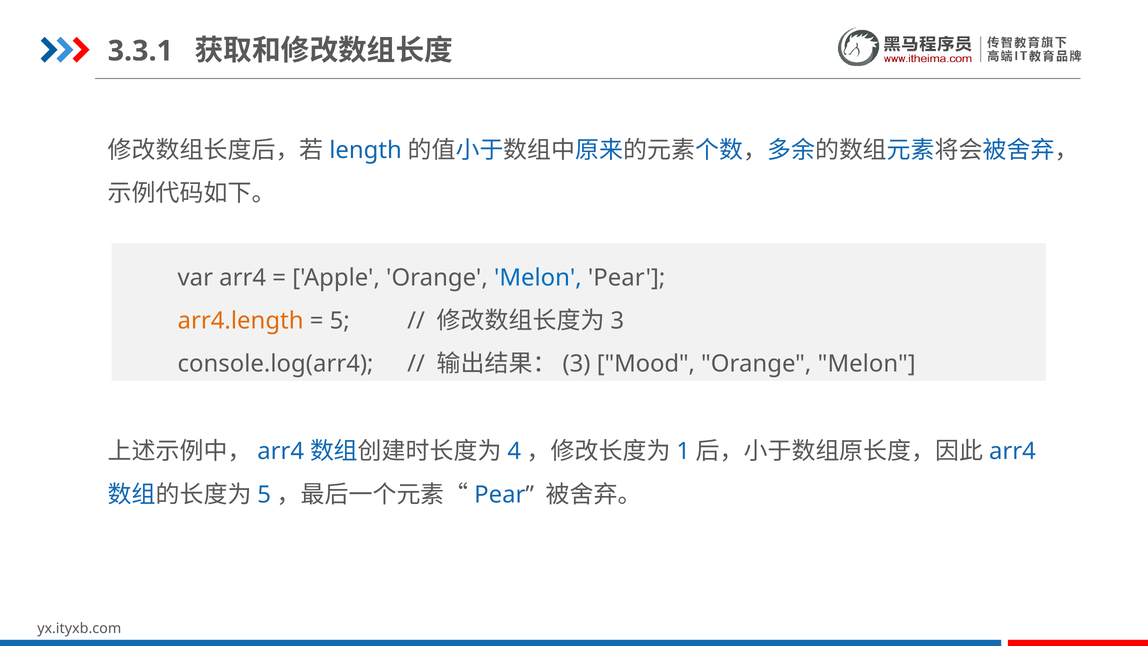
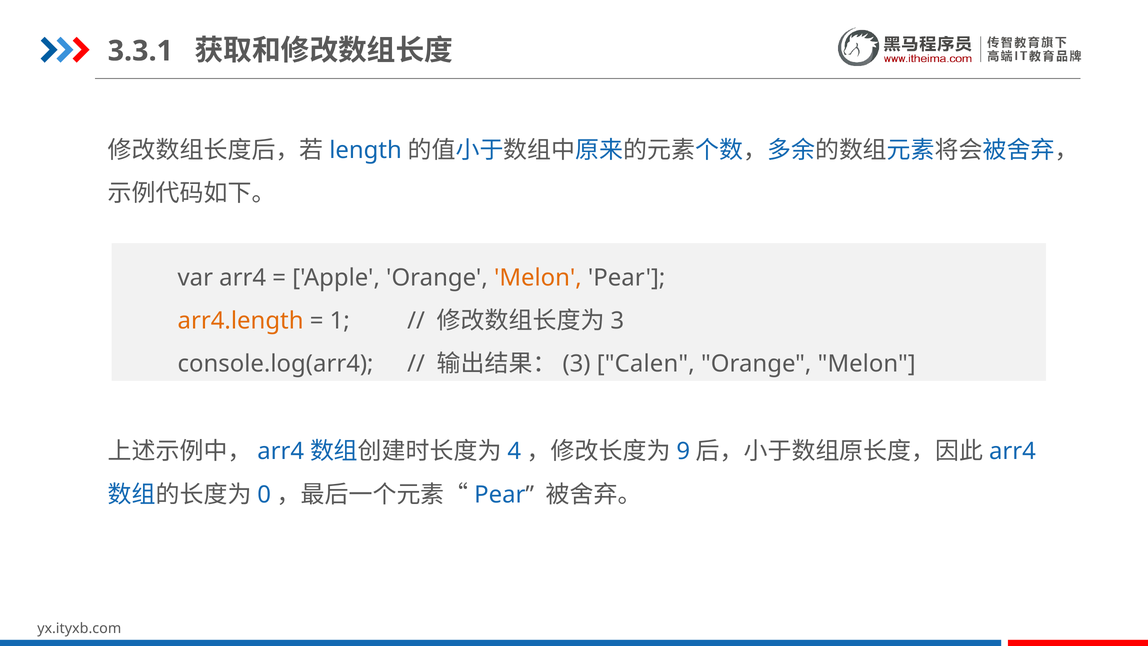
Melon at (538, 278) colour: blue -> orange
5 at (340, 321): 5 -> 1
Mood: Mood -> Calen
1: 1 -> 9
5 at (264, 495): 5 -> 0
